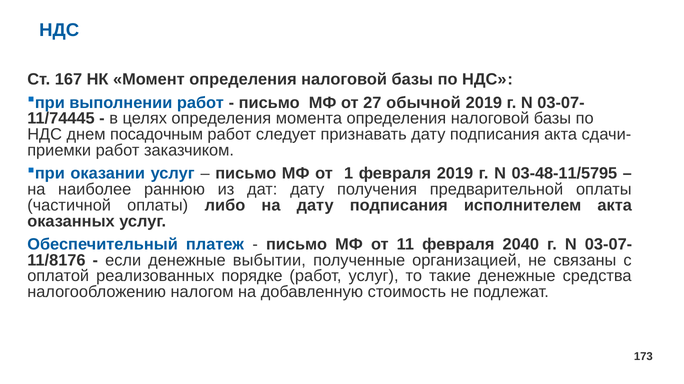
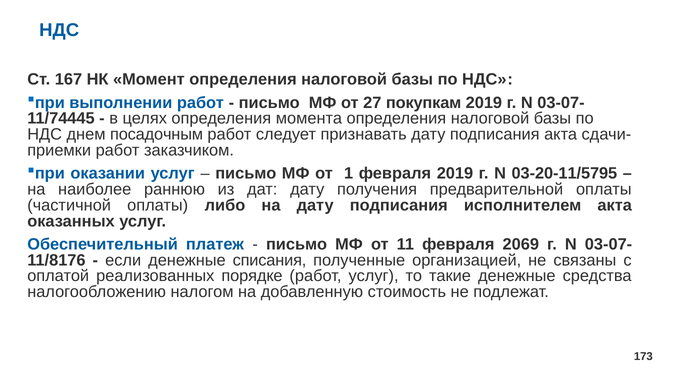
обычной: обычной -> покупкам
03-48-11/5795: 03-48-11/5795 -> 03-20-11/5795
2040: 2040 -> 2069
выбытии: выбытии -> списания
